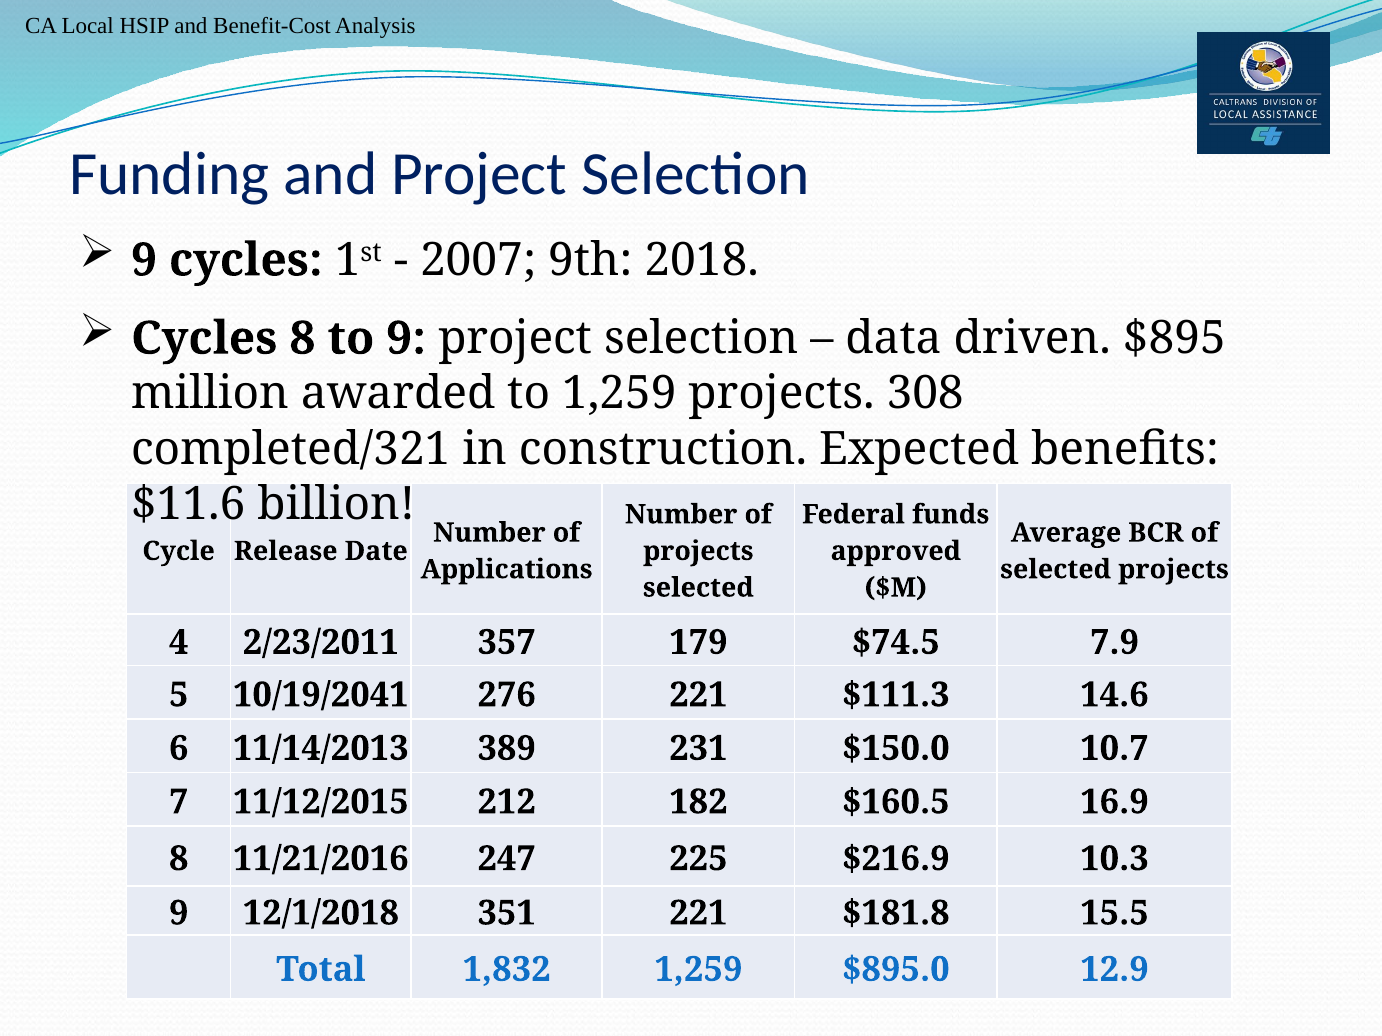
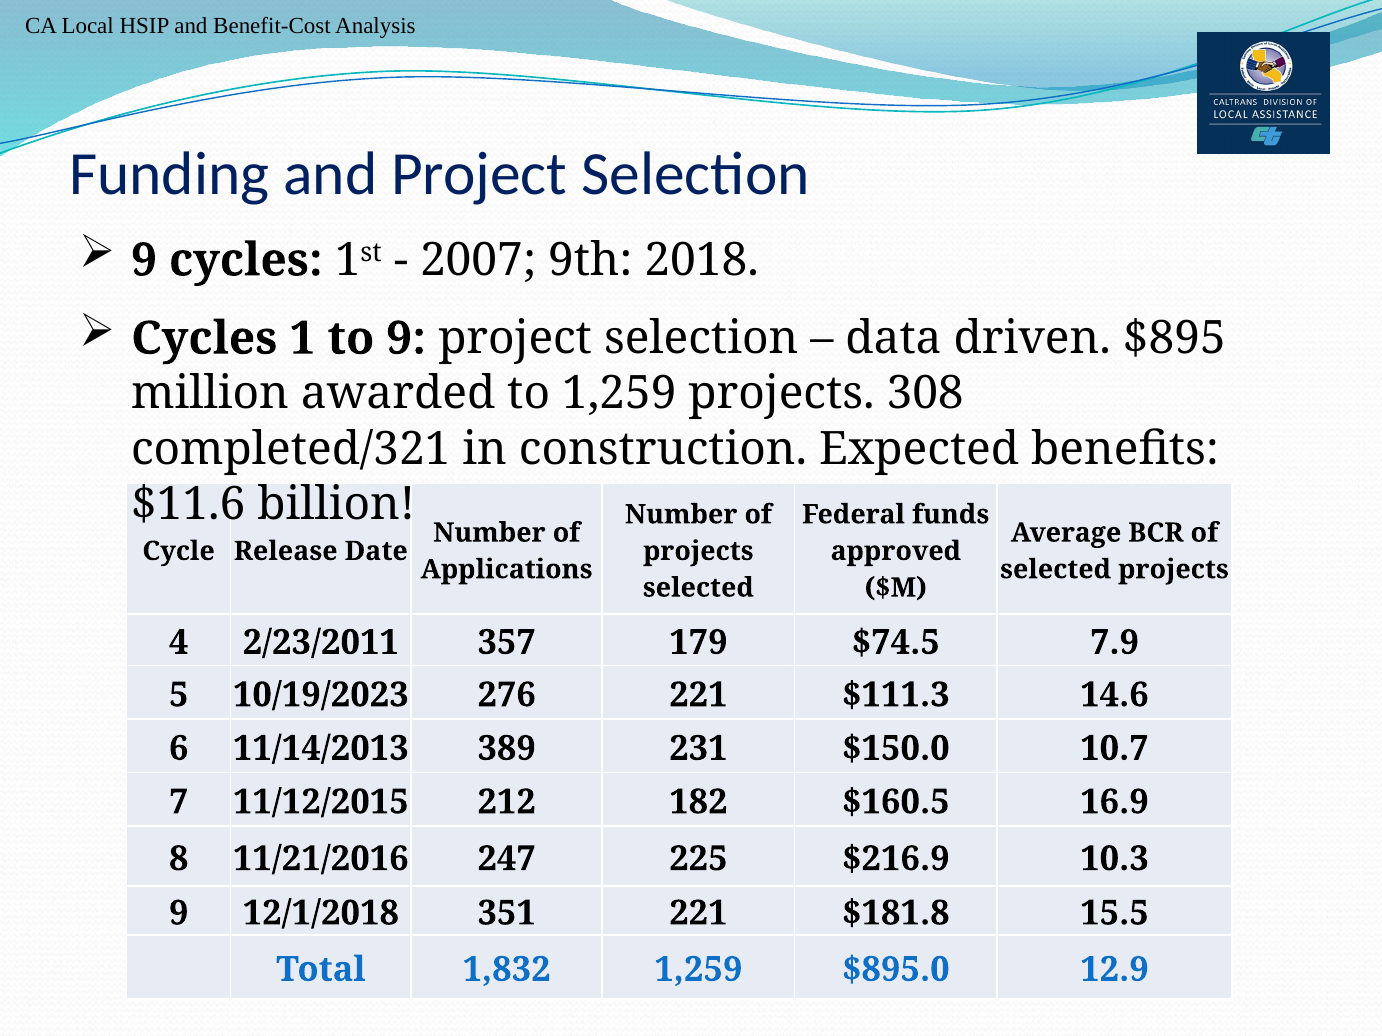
Cycles 8: 8 -> 1
10/19/2041: 10/19/2041 -> 10/19/2023
